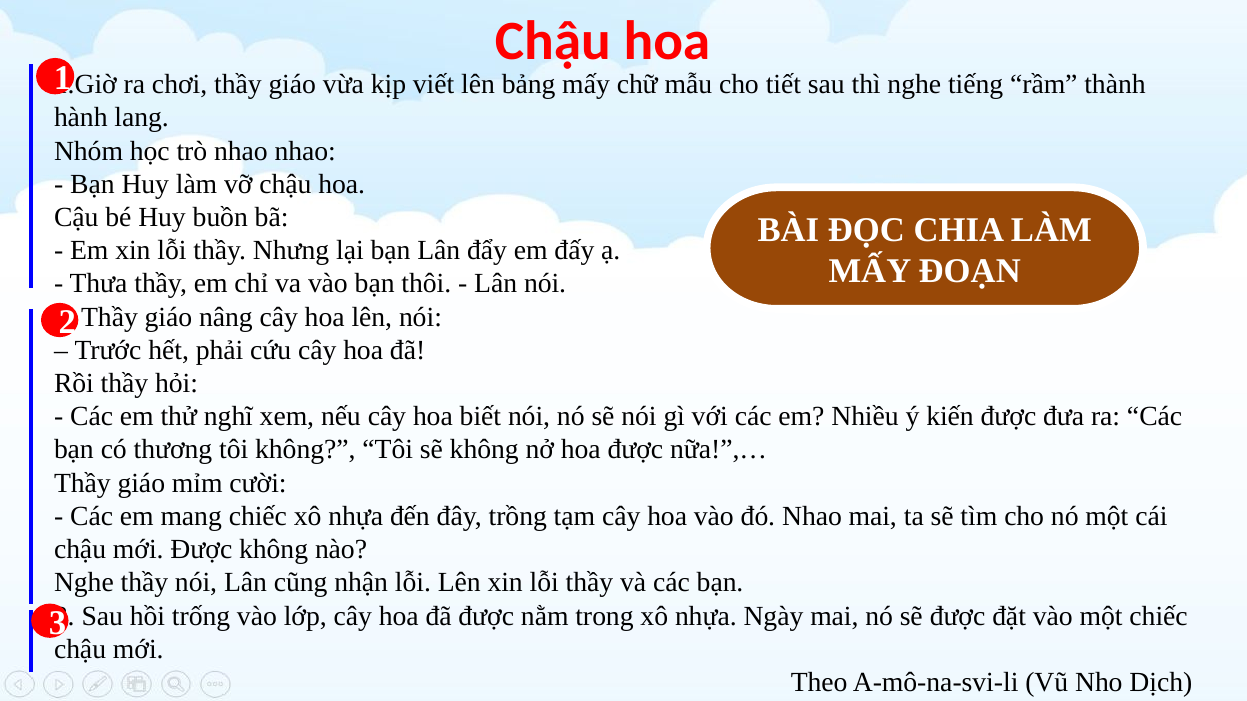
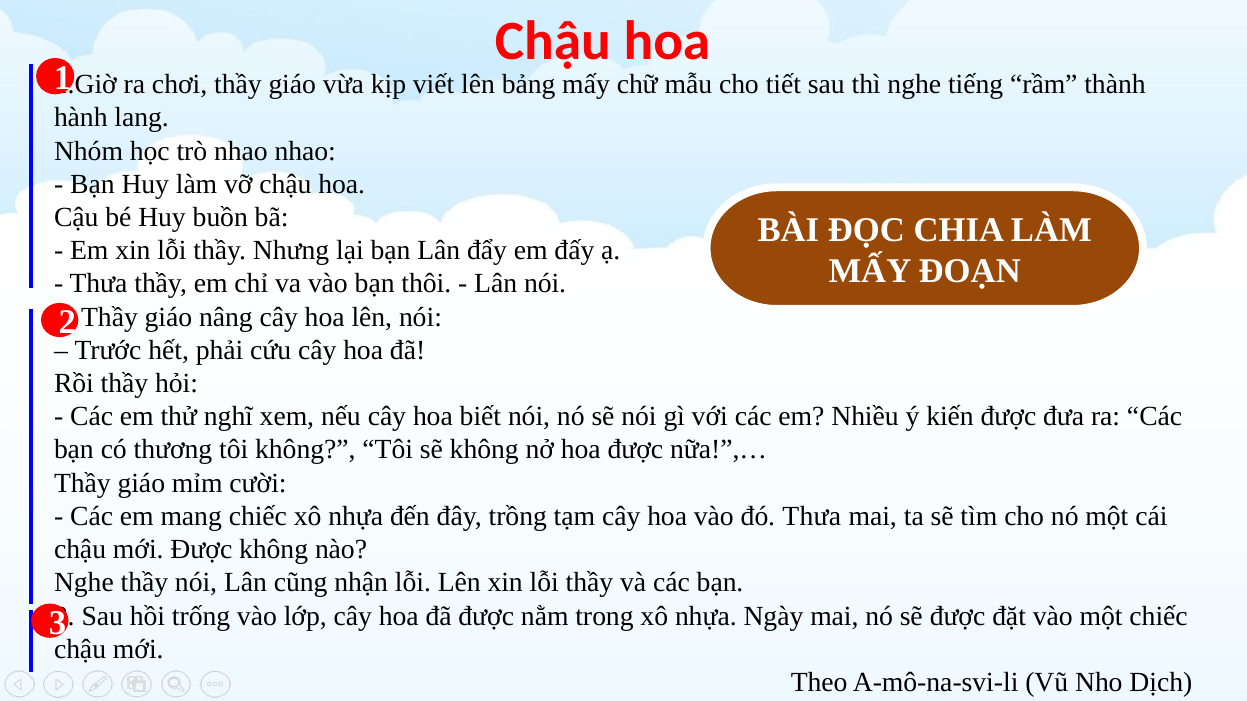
đó Nhao: Nhao -> Thưa
